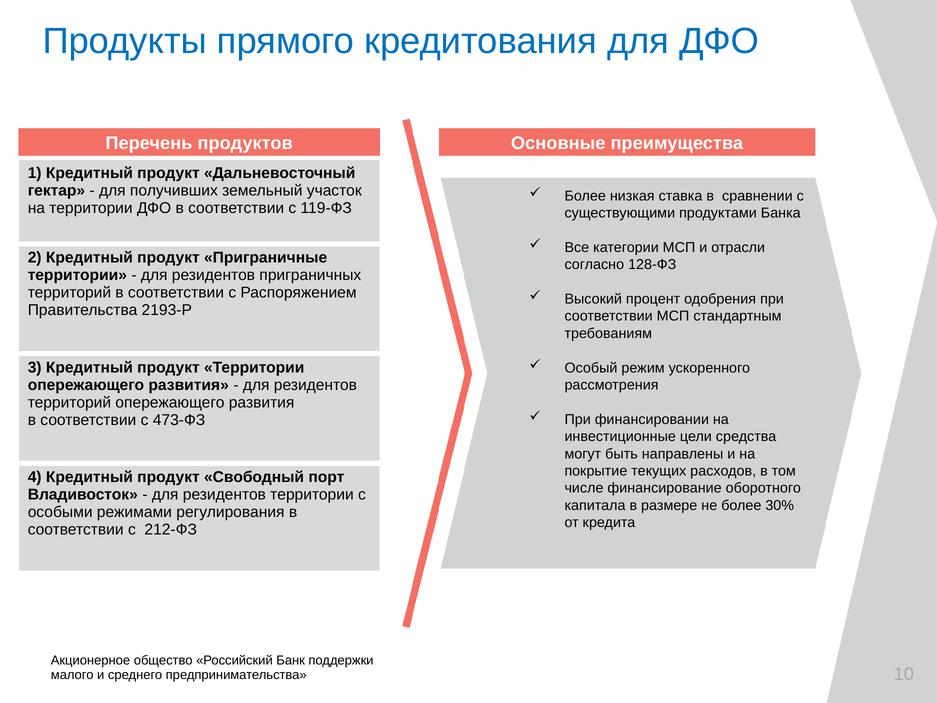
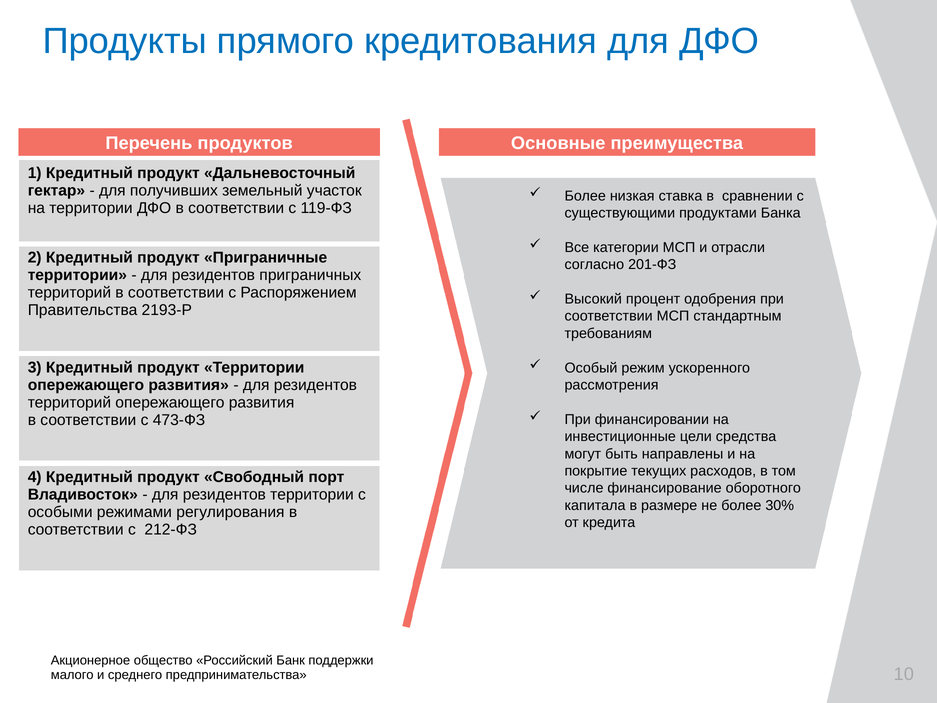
128-ФЗ: 128-ФЗ -> 201-ФЗ
